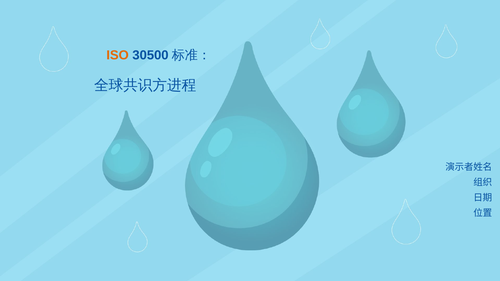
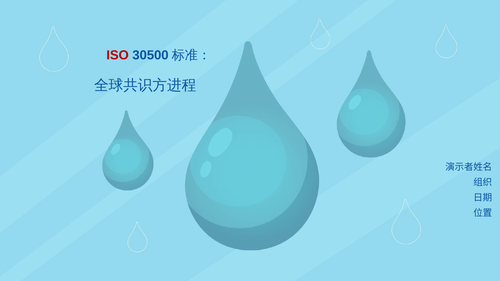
ISO colour: orange -> red
